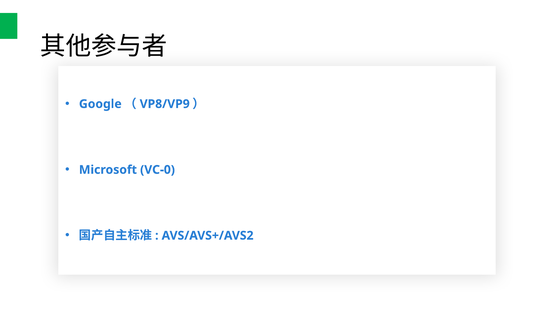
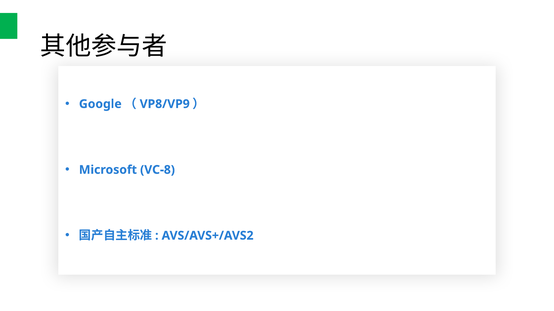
VC-0: VC-0 -> VC-8
